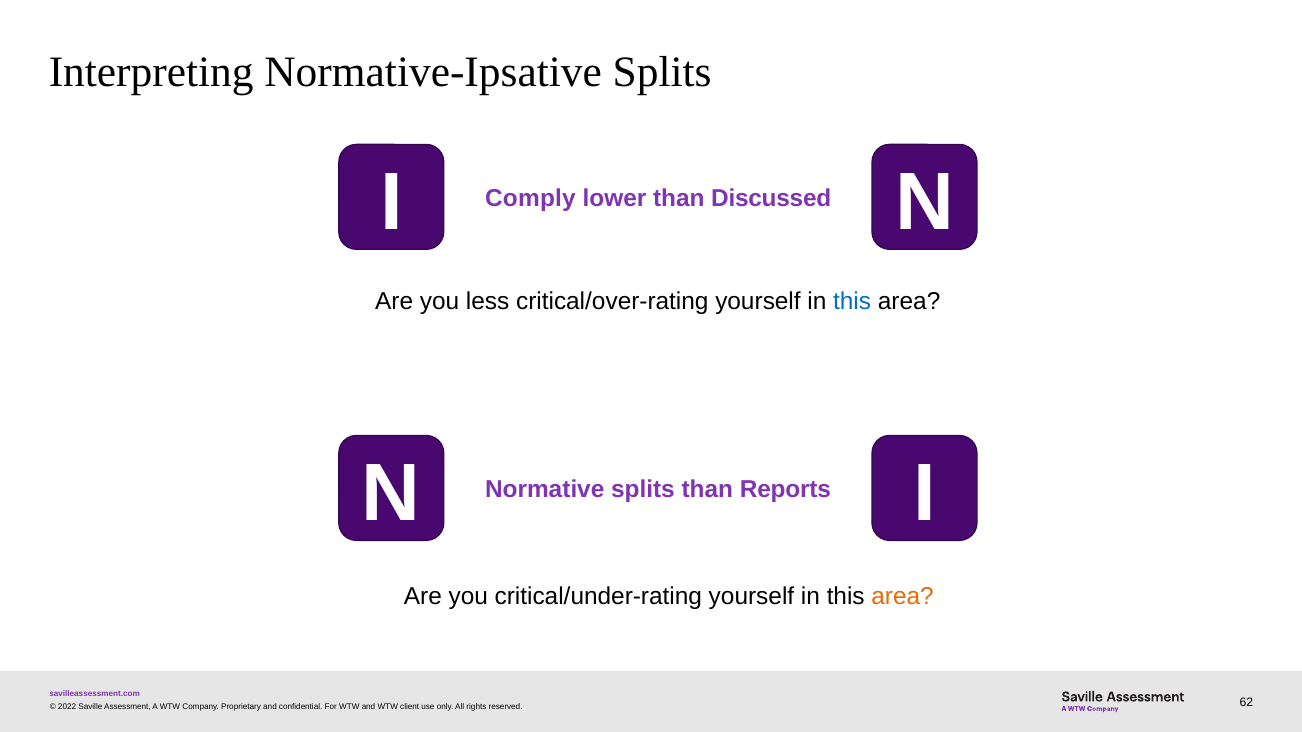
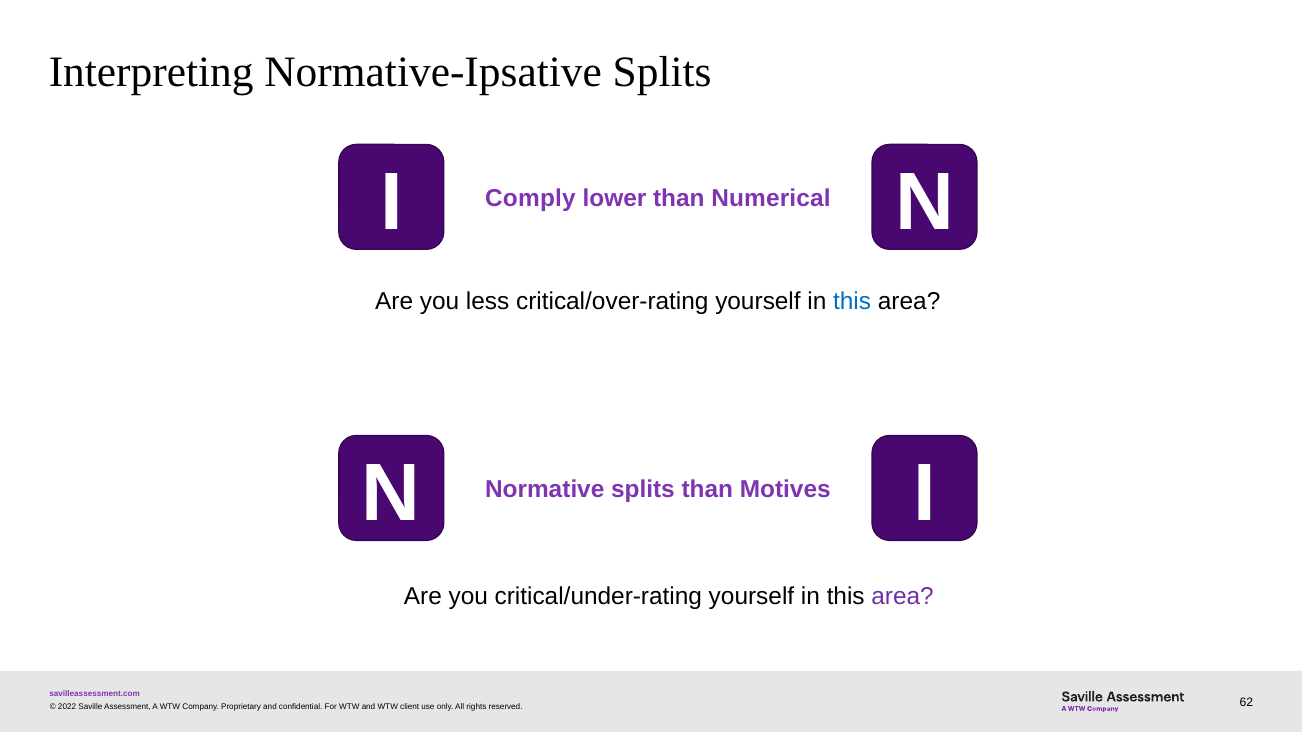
Discussed: Discussed -> Numerical
Reports: Reports -> Motives
area at (903, 596) colour: orange -> purple
